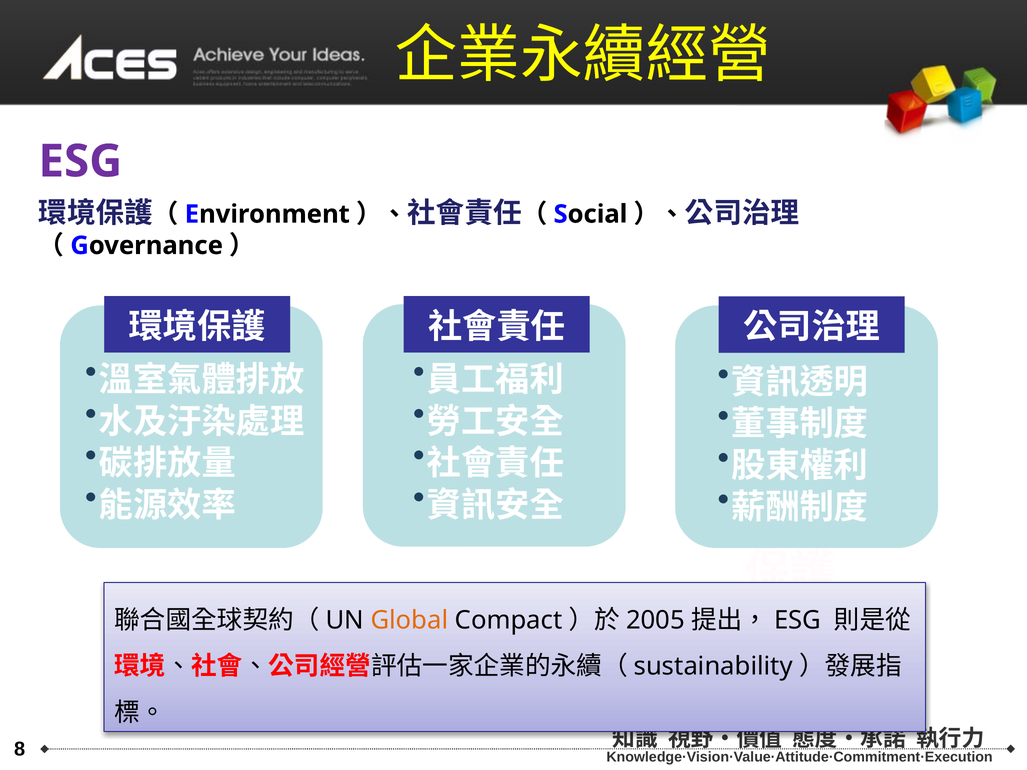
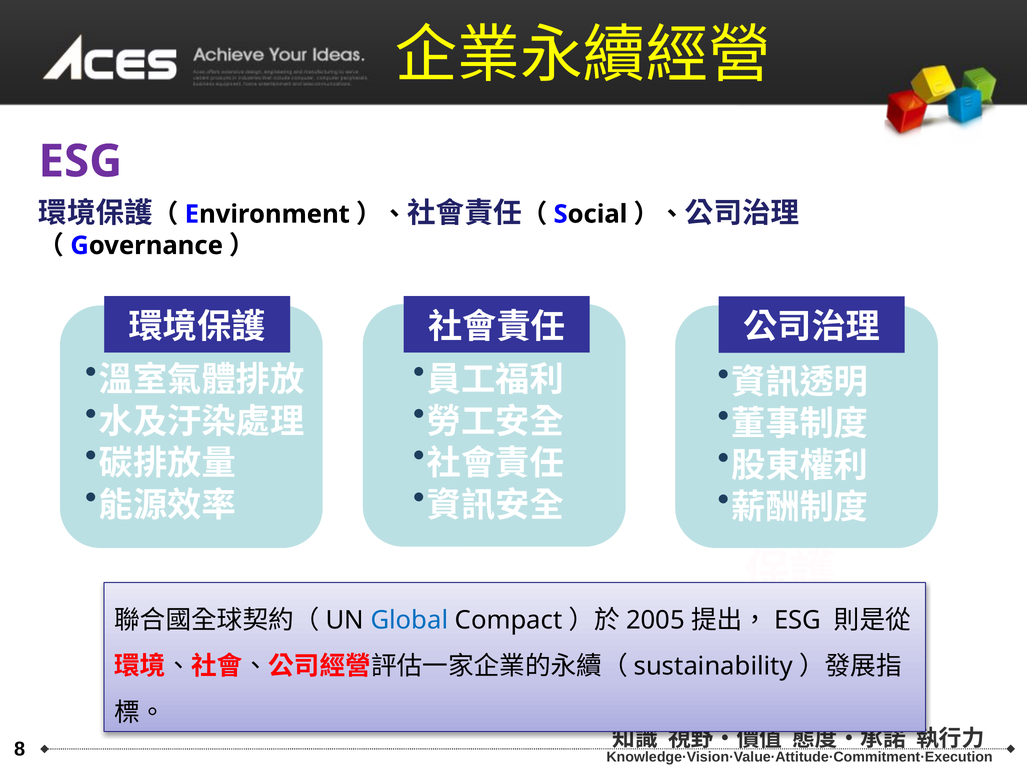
Global colour: orange -> blue
